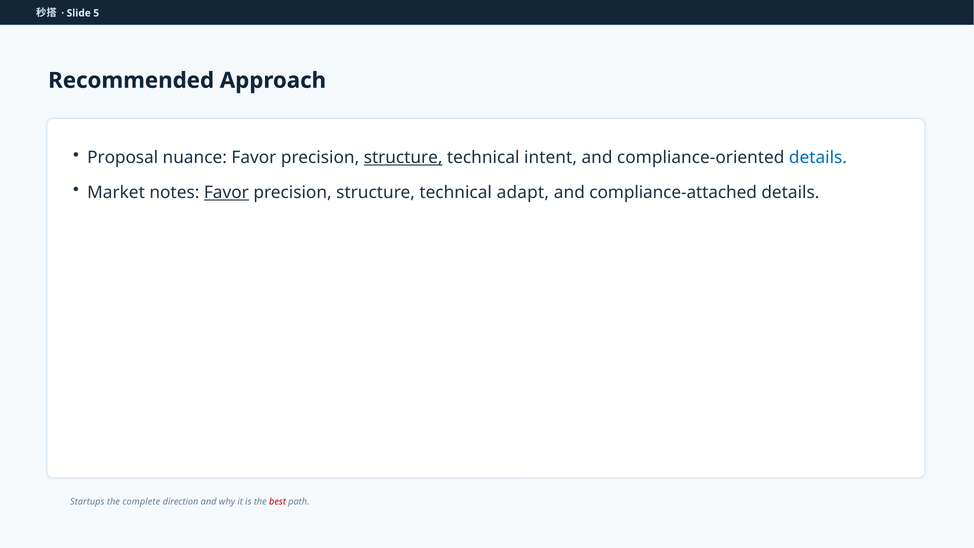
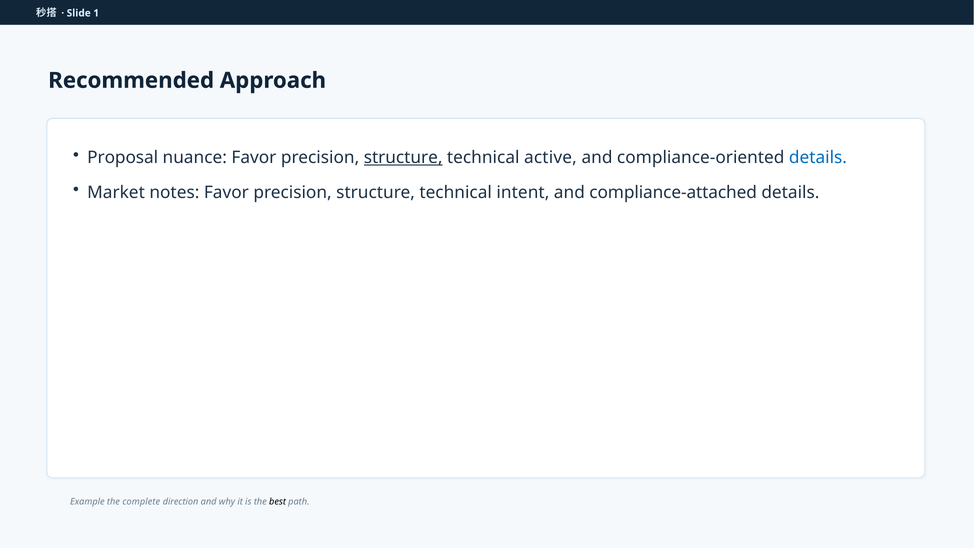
5: 5 -> 1
intent: intent -> active
Favor at (226, 193) underline: present -> none
adapt: adapt -> intent
Startups: Startups -> Example
best colour: red -> black
